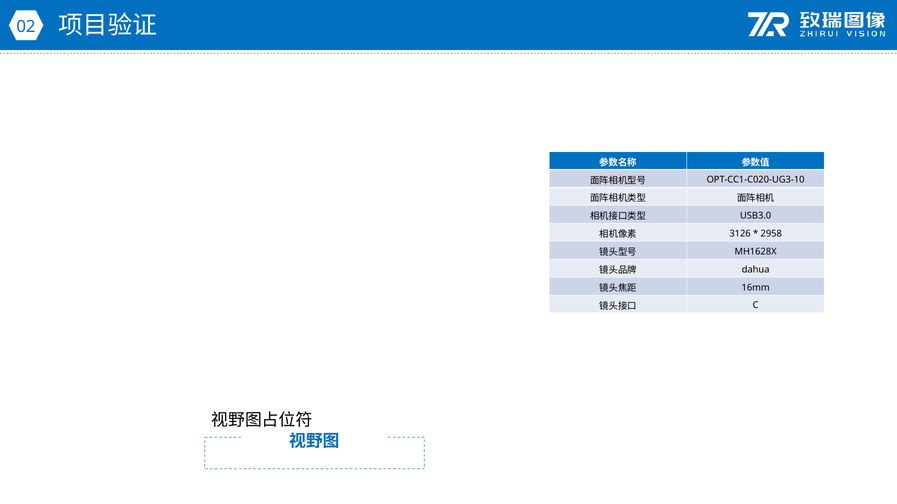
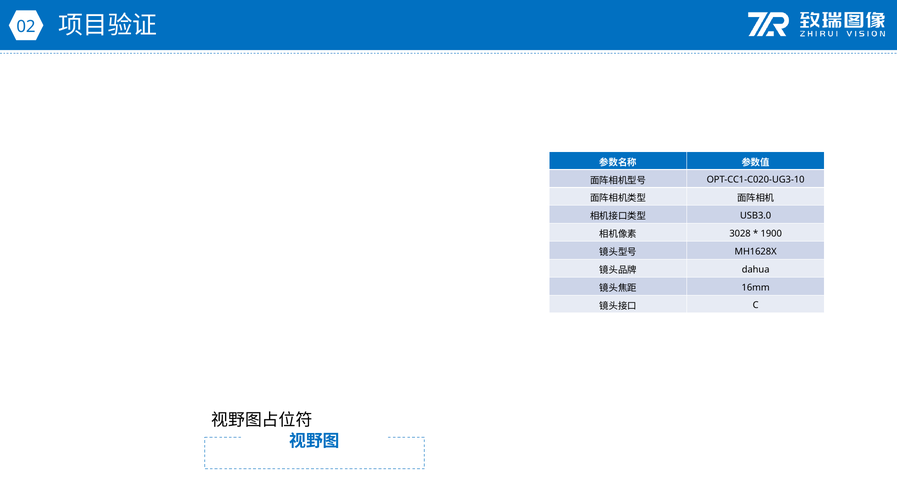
3126: 3126 -> 3028
2958: 2958 -> 1900
